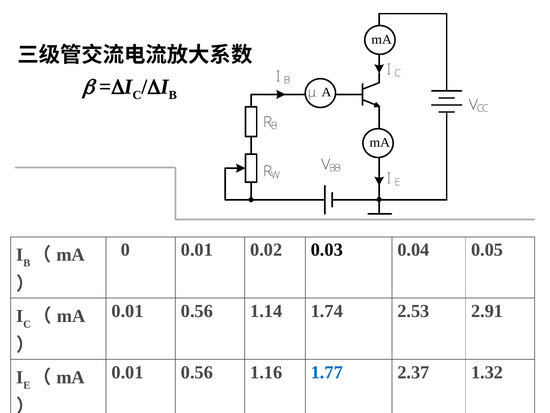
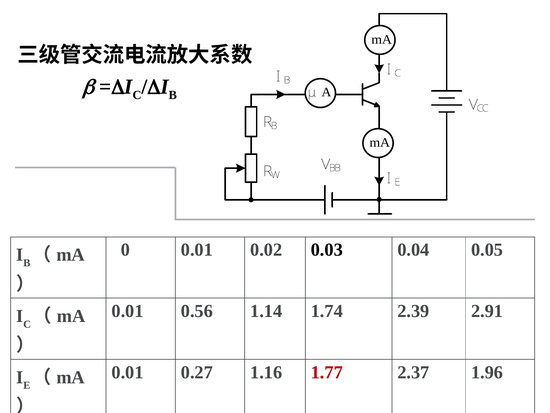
2.53: 2.53 -> 2.39
0.56 at (197, 372): 0.56 -> 0.27
1.77 colour: blue -> red
1.32: 1.32 -> 1.96
